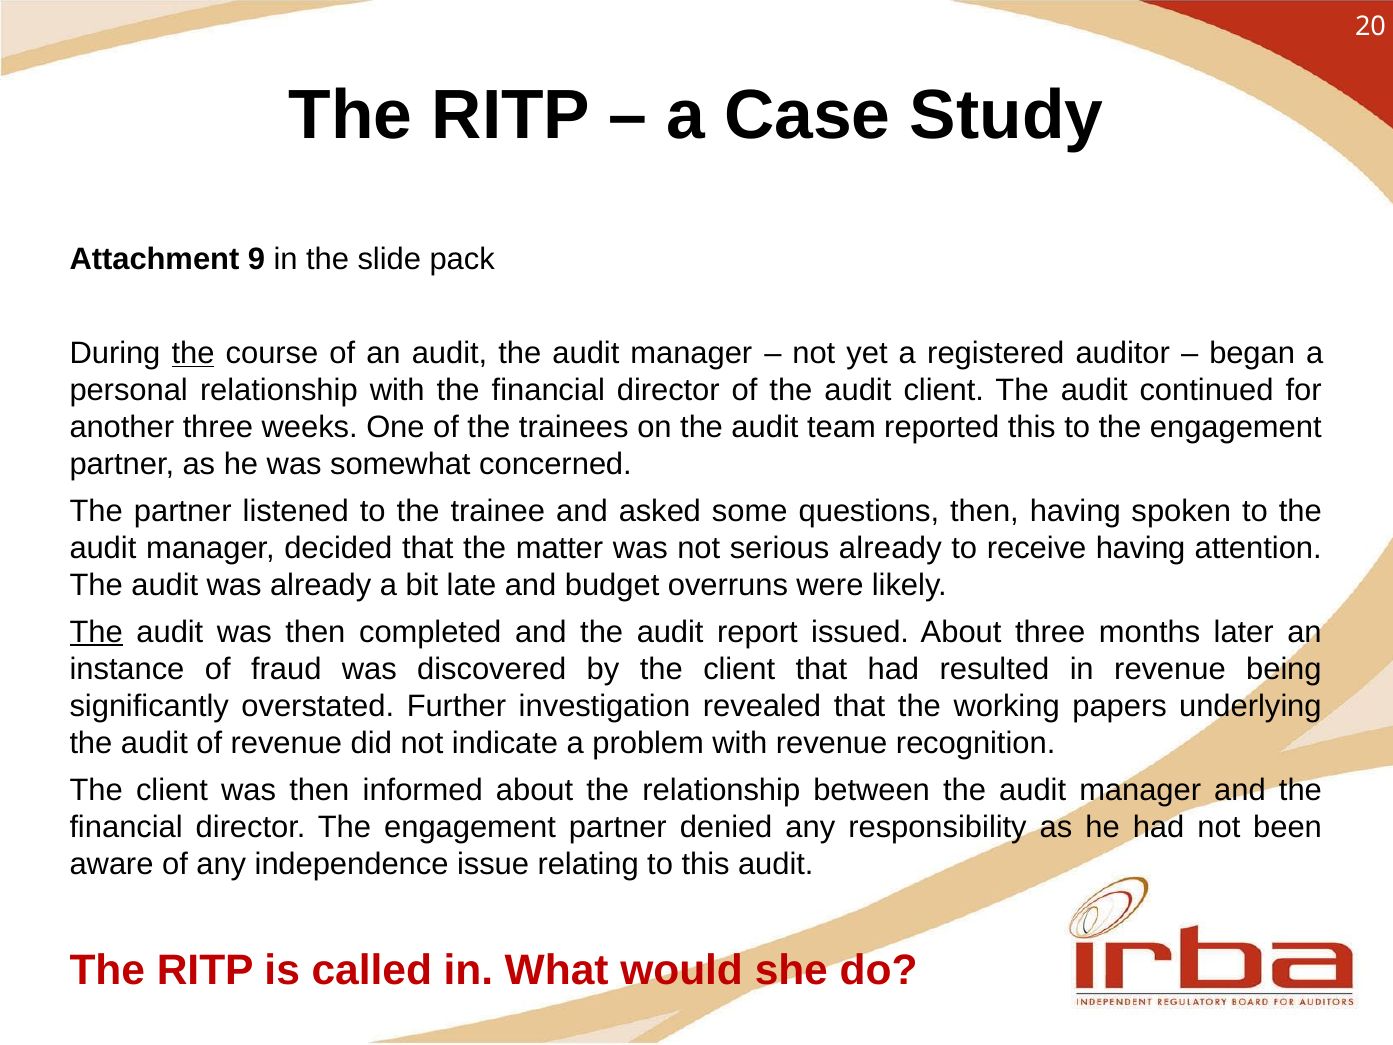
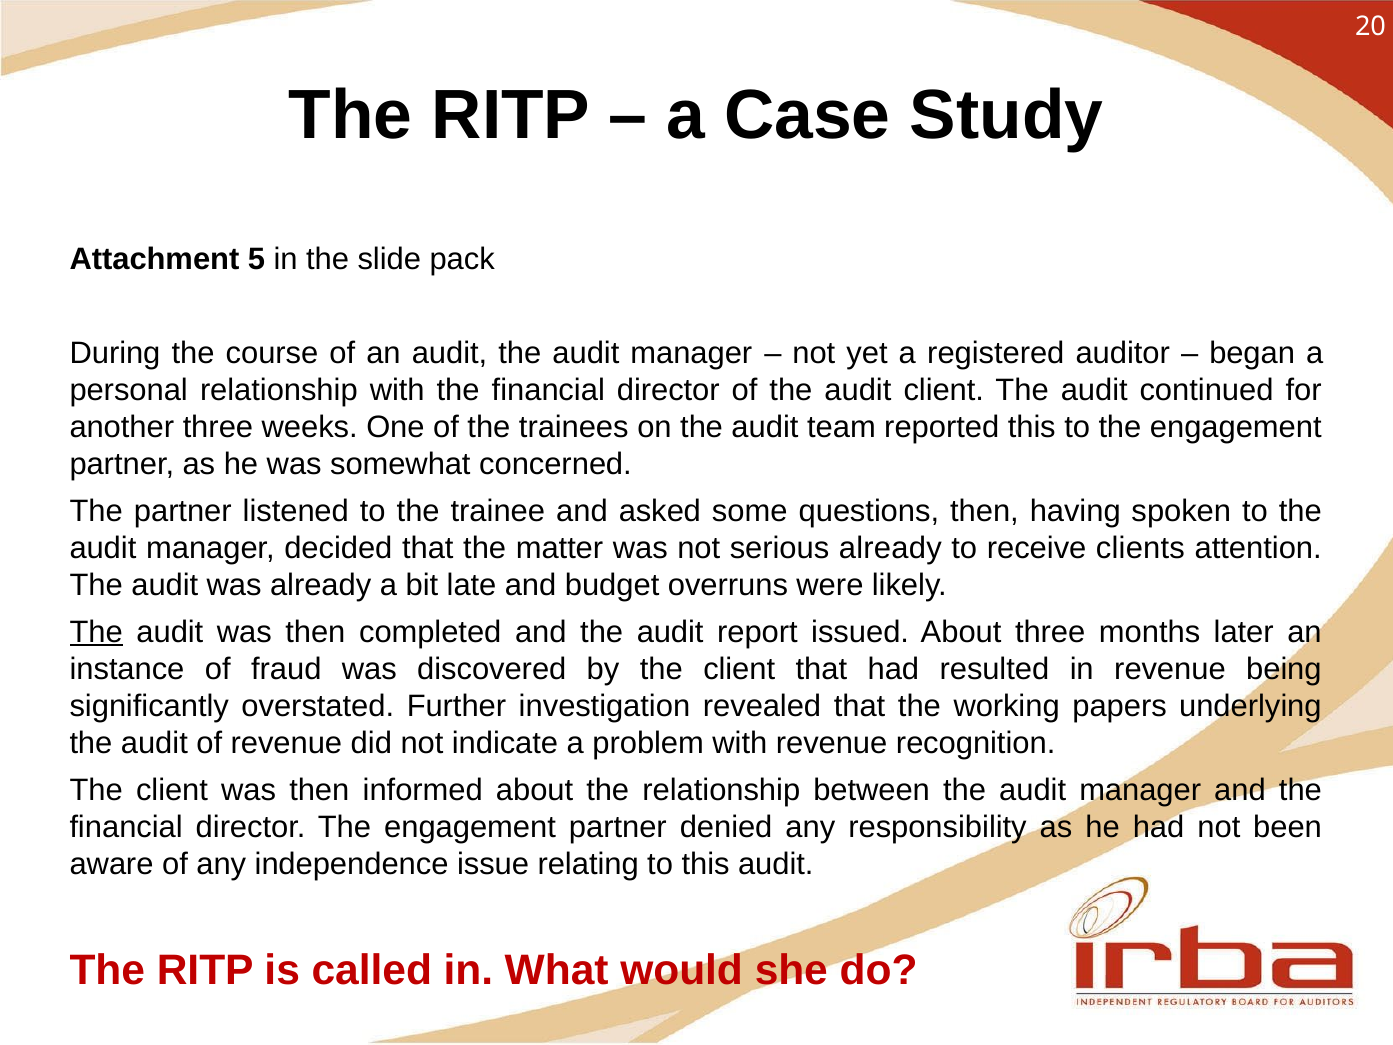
9: 9 -> 5
the at (193, 353) underline: present -> none
receive having: having -> clients
